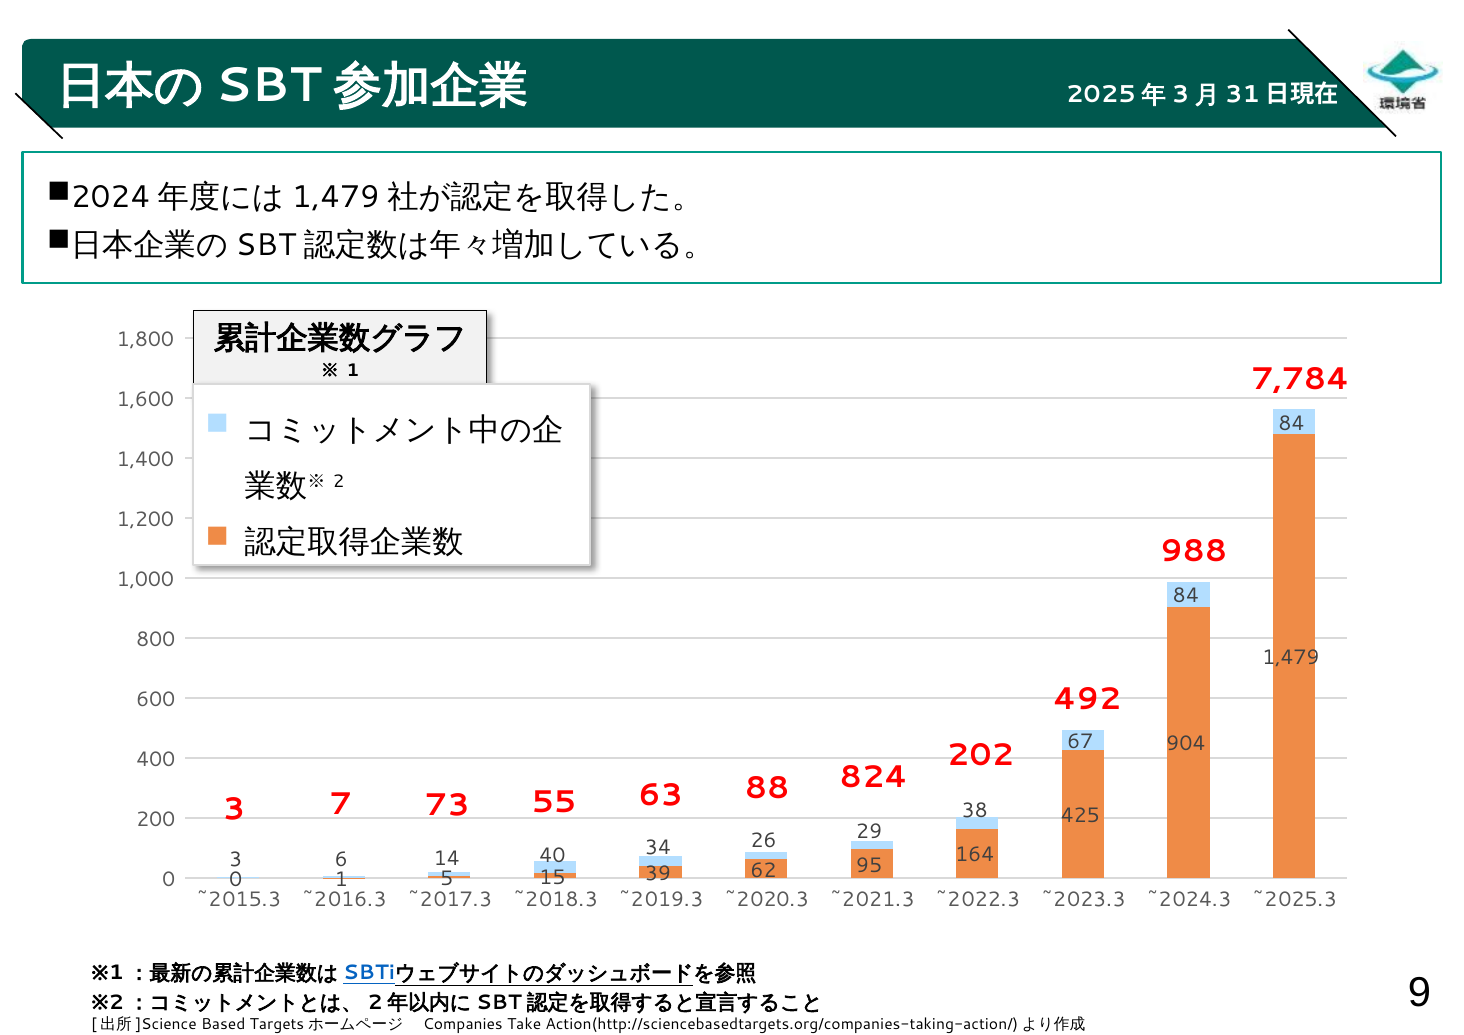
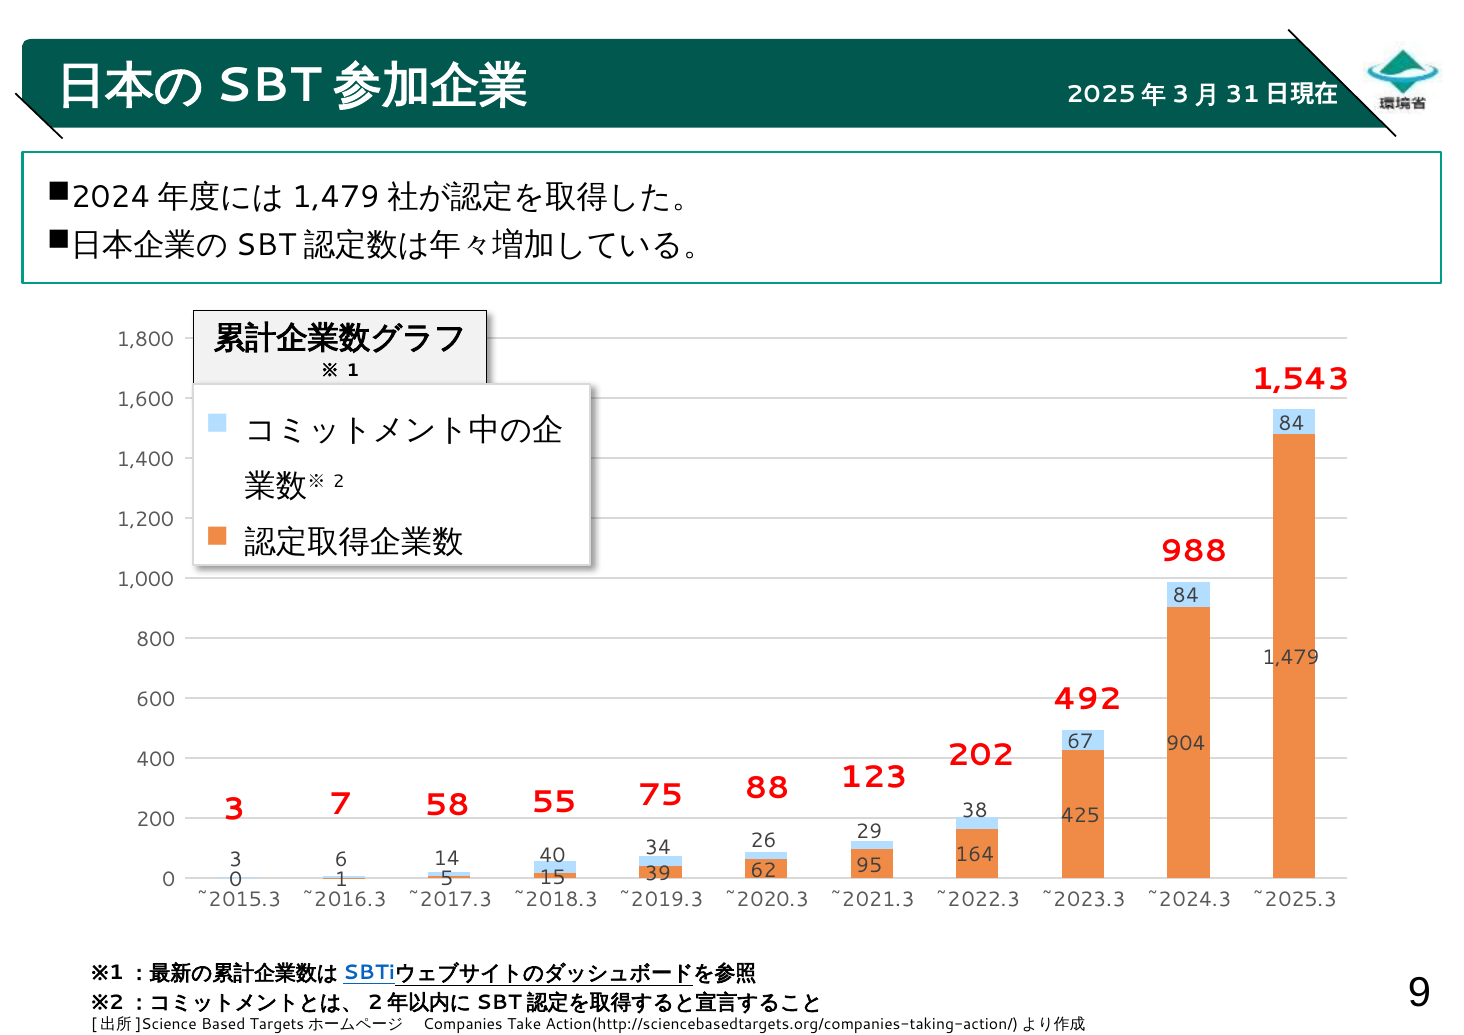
7,784: 7,784 -> 1,543
73: 73 -> 58
63: 63 -> 75
824: 824 -> 123
